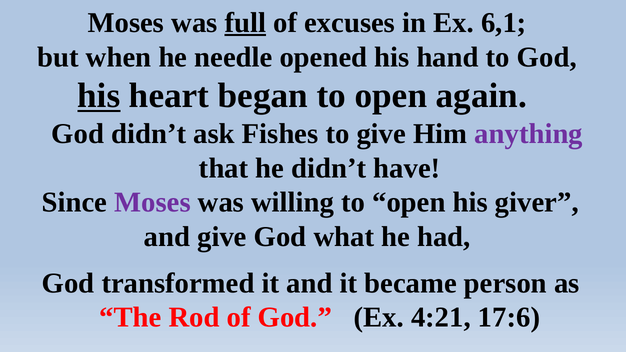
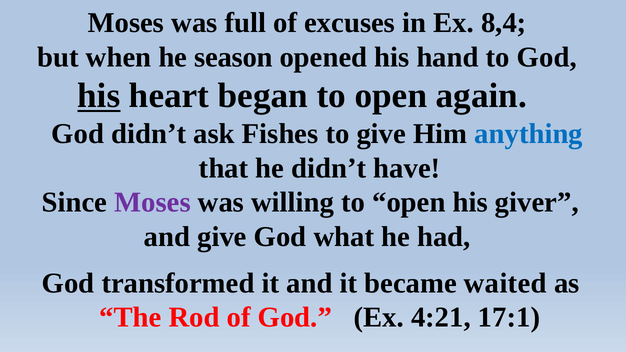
full underline: present -> none
6,1: 6,1 -> 8,4
needle: needle -> season
anything colour: purple -> blue
person: person -> waited
17:6: 17:6 -> 17:1
